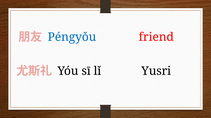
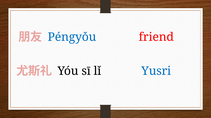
Yusri colour: black -> blue
